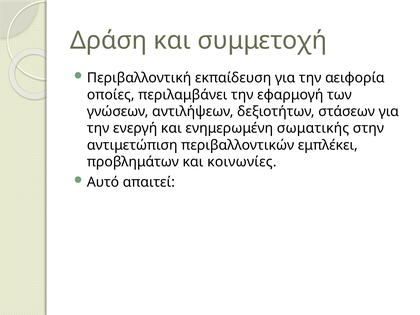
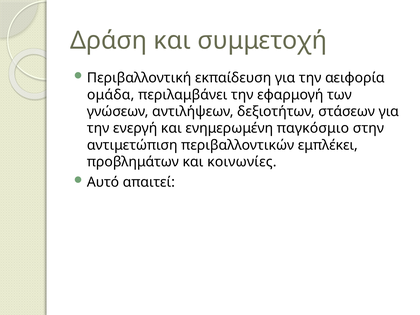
οποίες: οποίες -> ομάδα
σωματικής: σωματικής -> παγκόσμιο
